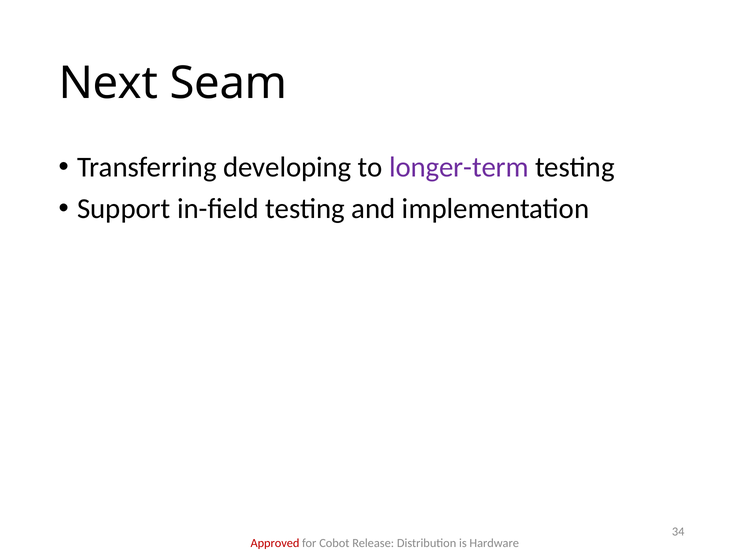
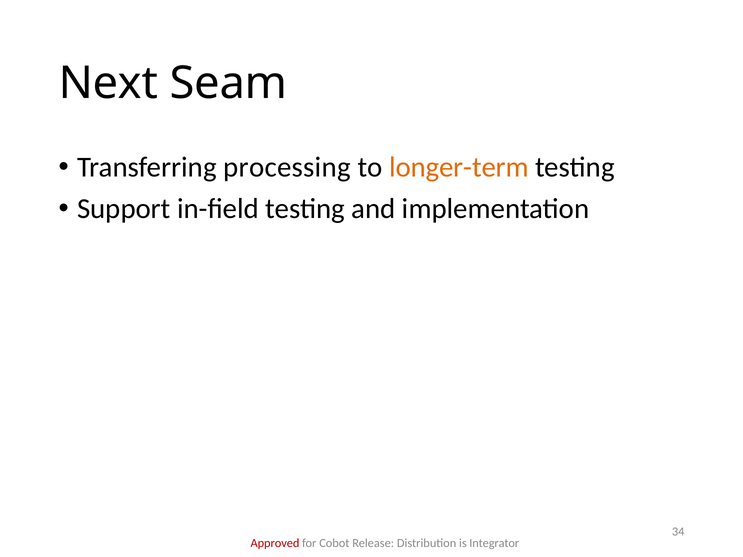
developing: developing -> processing
longer-term colour: purple -> orange
Hardware: Hardware -> Integrator
